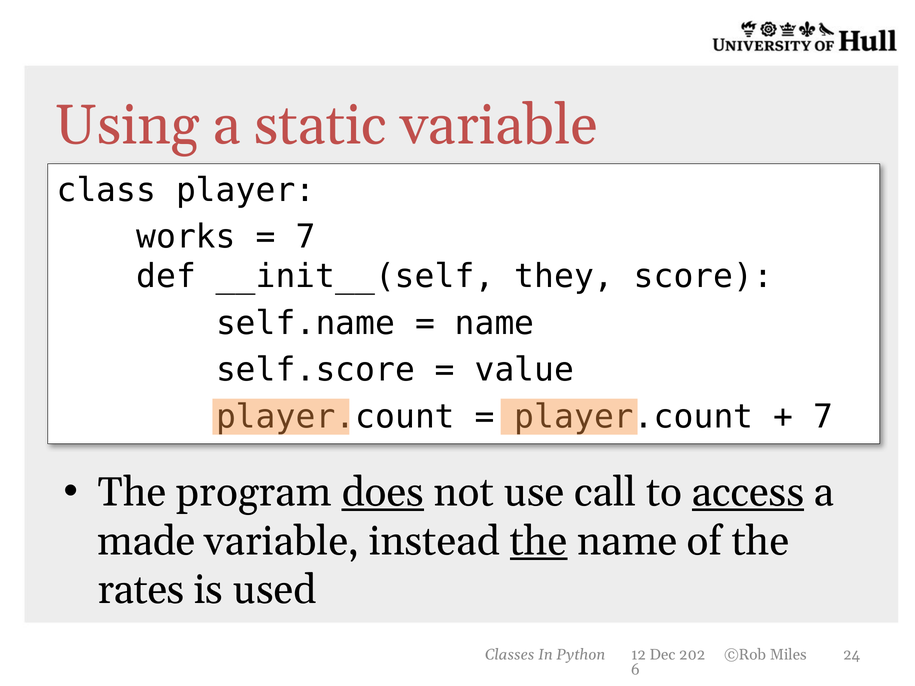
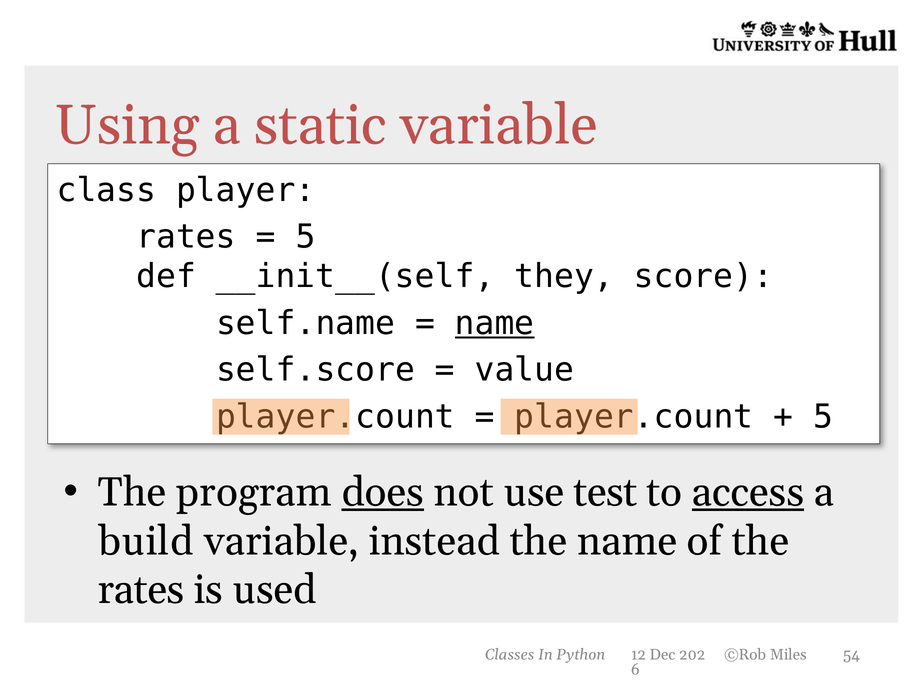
works at (186, 237): works -> rates
7 at (305, 237): 7 -> 5
name at (495, 323) underline: none -> present
7 at (823, 417): 7 -> 5
call: call -> test
made: made -> build
the at (539, 541) underline: present -> none
24: 24 -> 54
